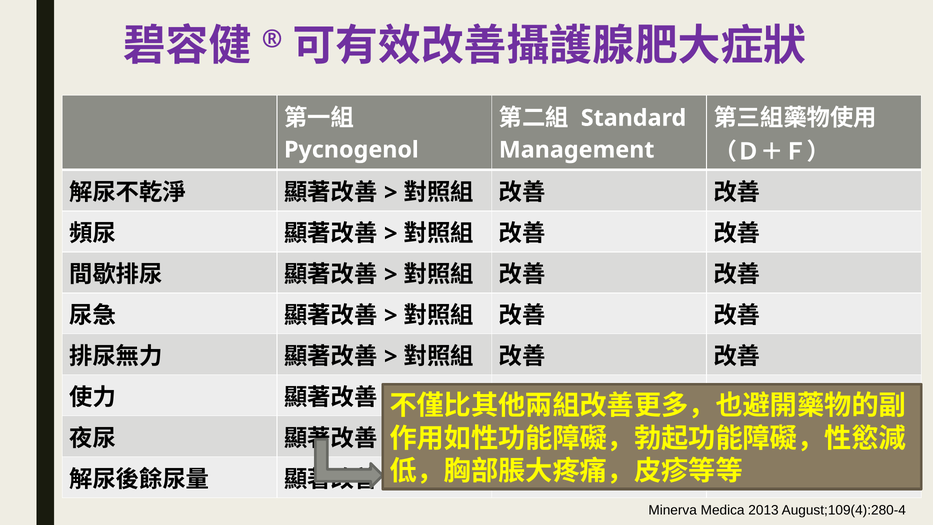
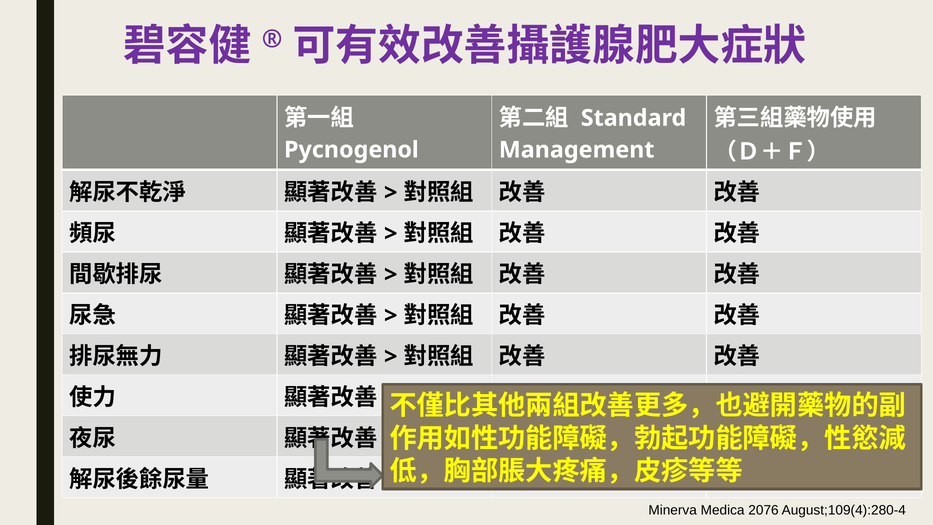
2013: 2013 -> 2076
